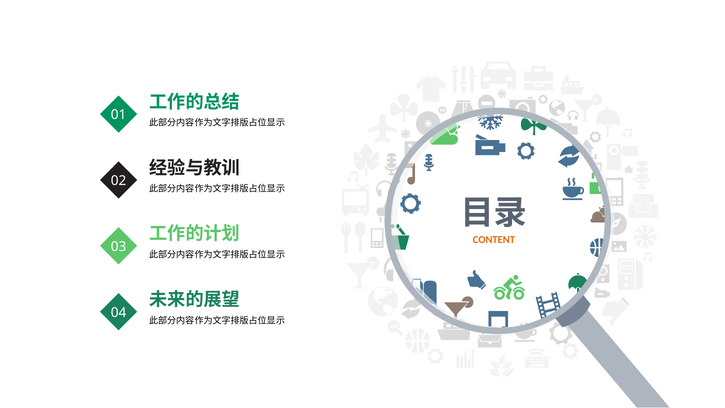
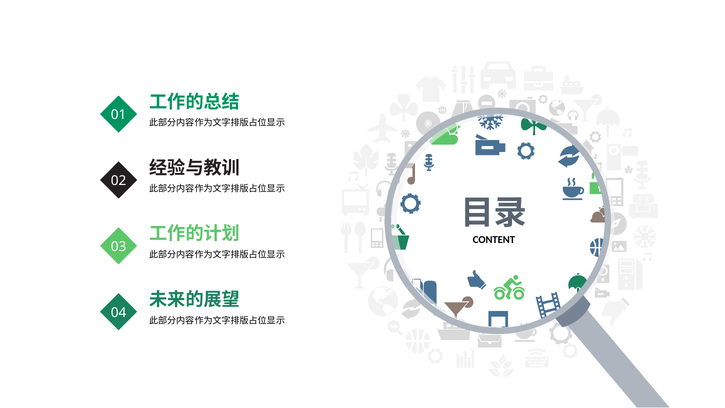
CONTENT colour: orange -> black
